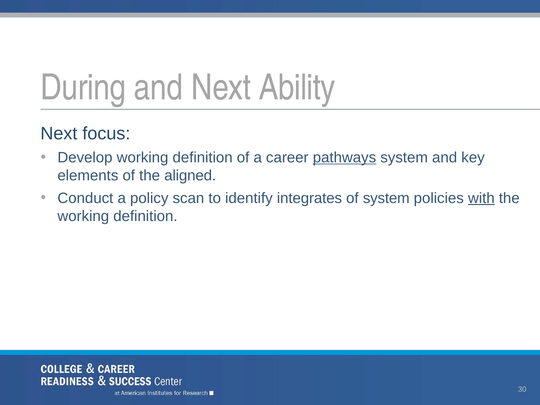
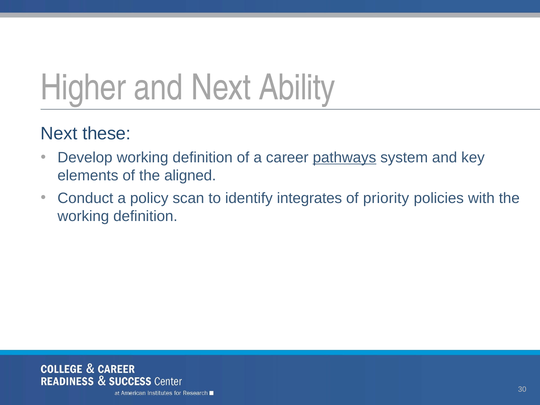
During: During -> Higher
focus: focus -> these
of system: system -> priority
with underline: present -> none
